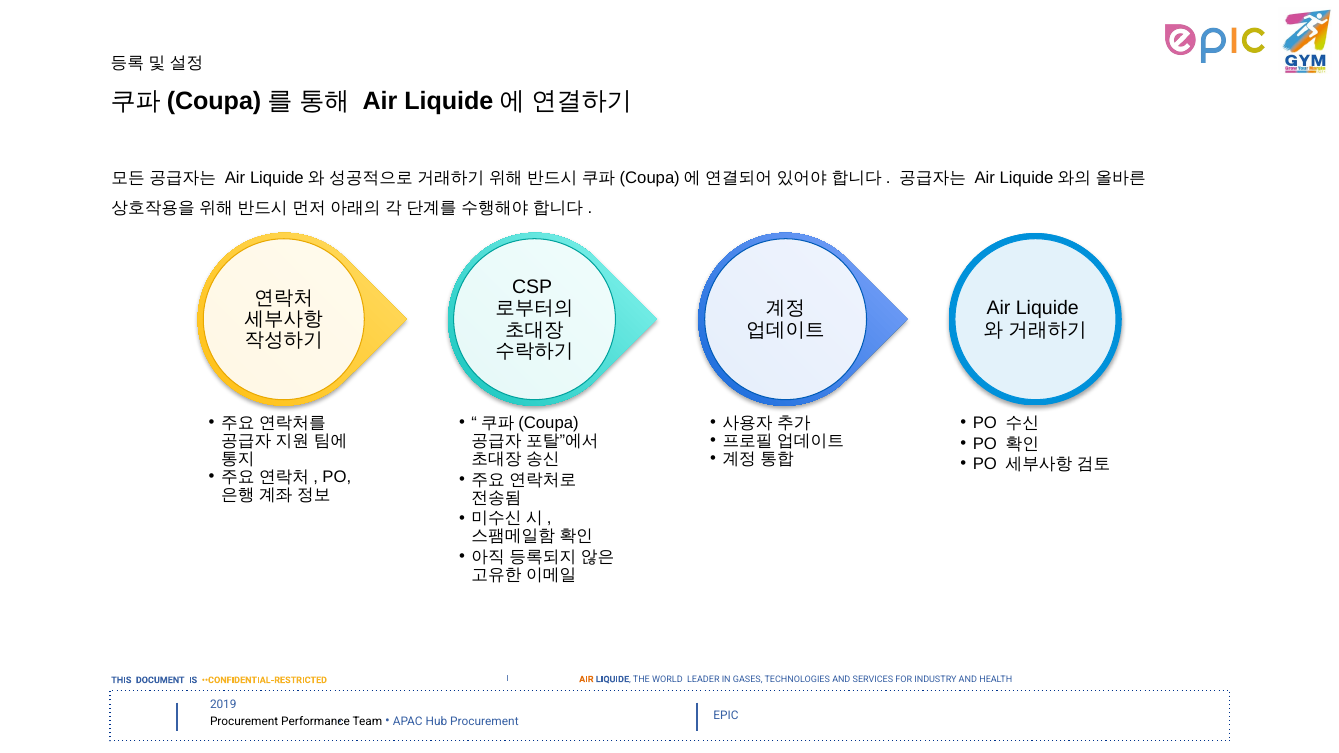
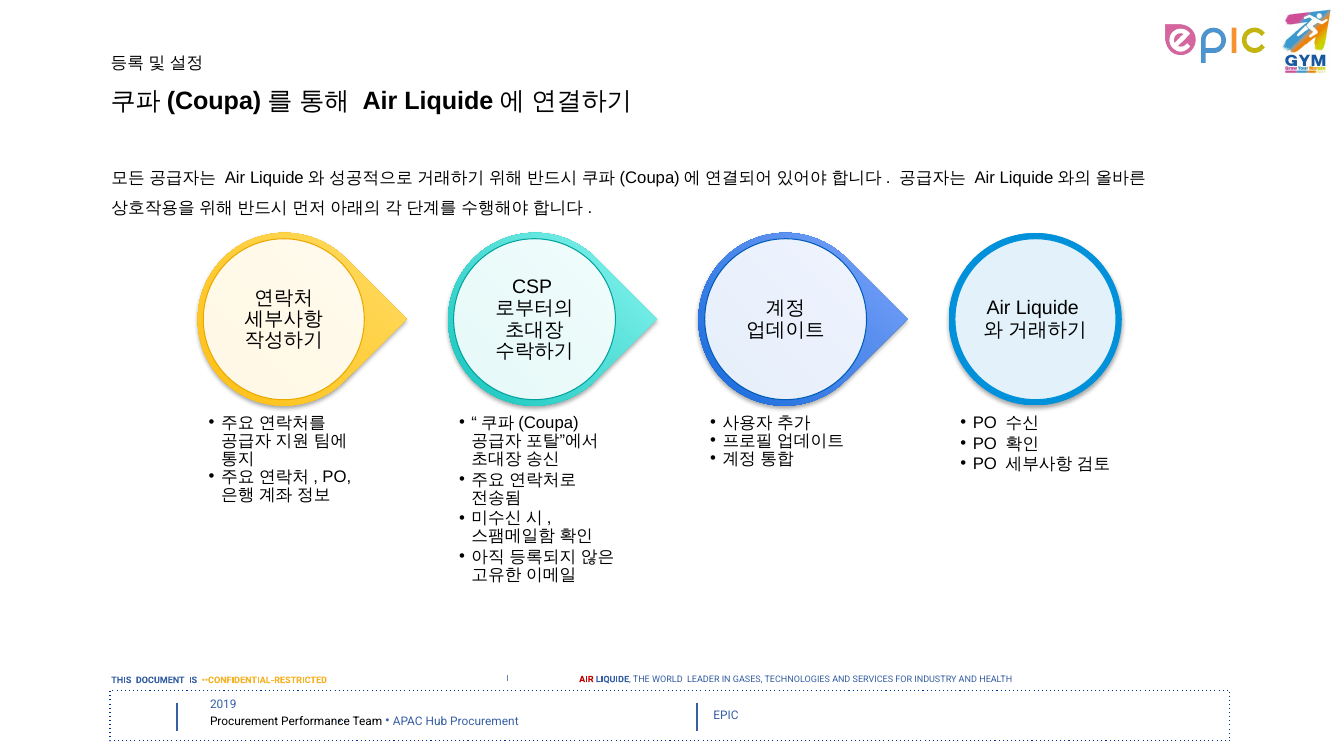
AIR at (586, 679) colour: orange -> red
